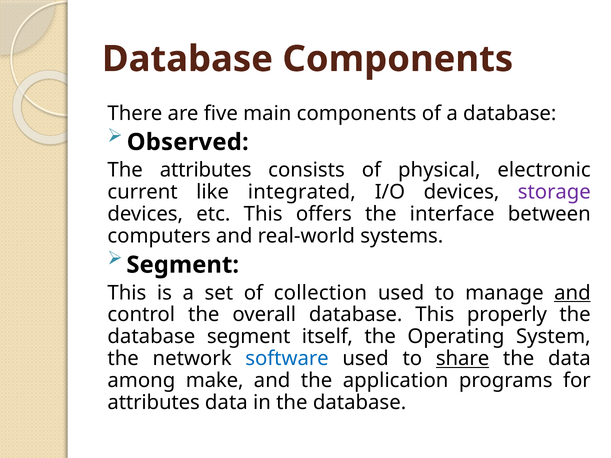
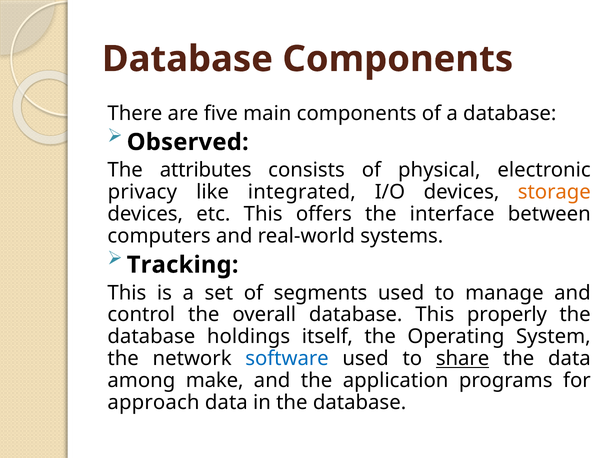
current: current -> privacy
storage colour: purple -> orange
Segment at (183, 265): Segment -> Tracking
collection: collection -> segments
and at (572, 293) underline: present -> none
database segment: segment -> holdings
attributes at (154, 403): attributes -> approach
